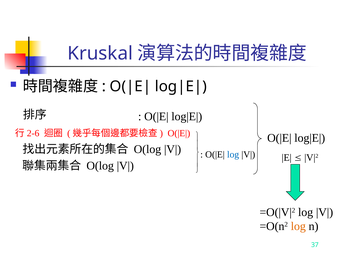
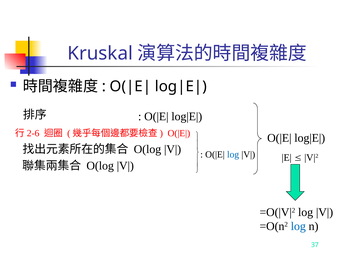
log at (298, 227) colour: orange -> blue
